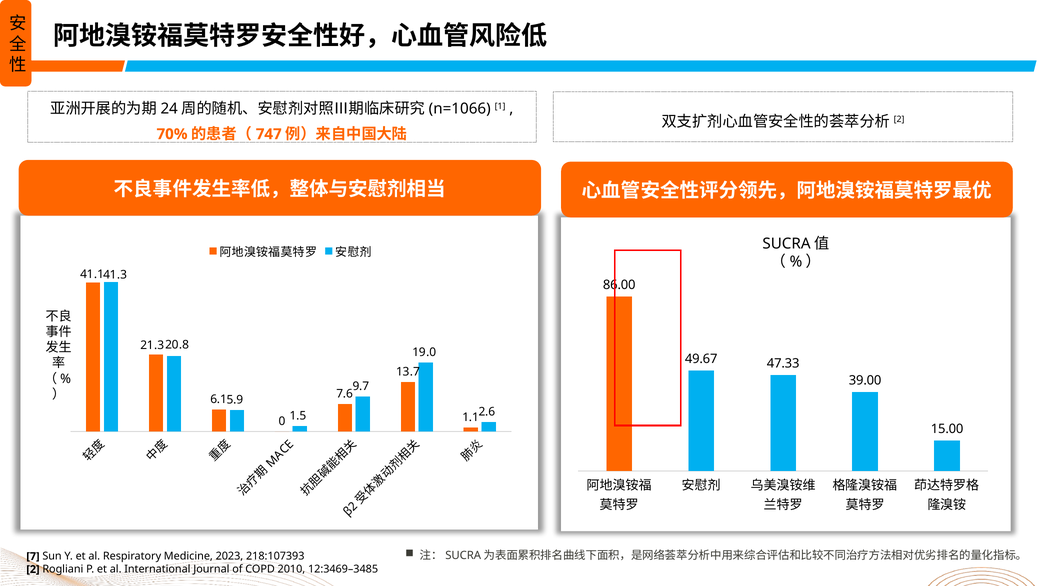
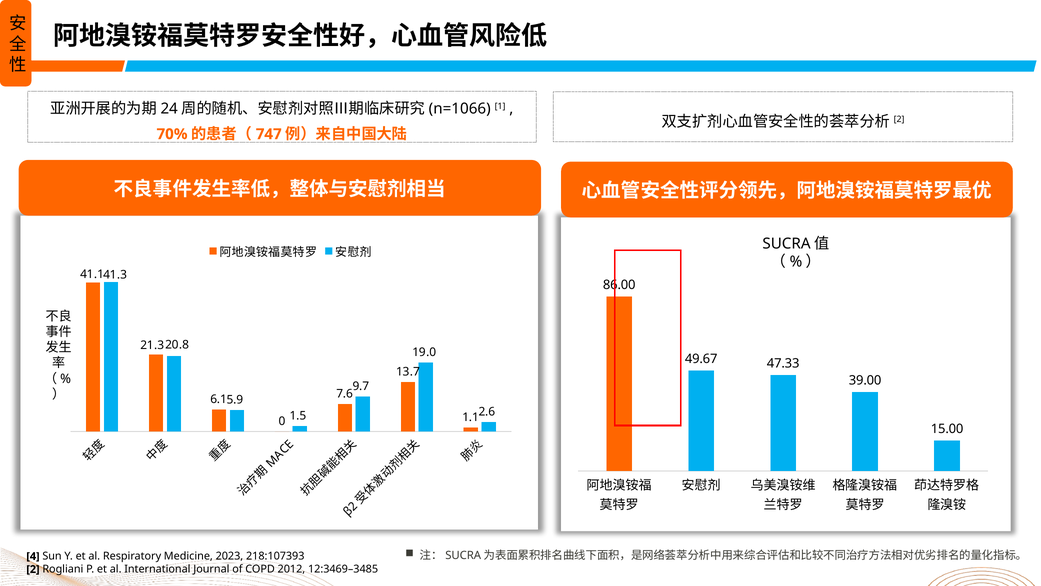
7: 7 -> 4
2010: 2010 -> 2012
